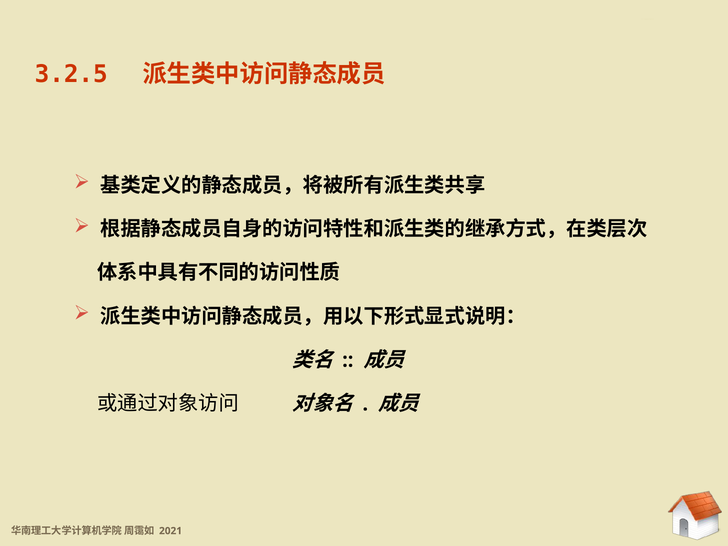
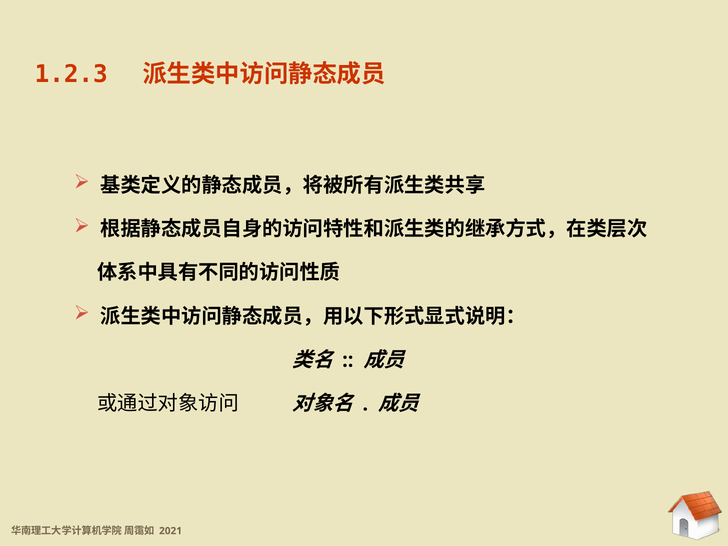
3.2.5: 3.2.5 -> 1.2.3
